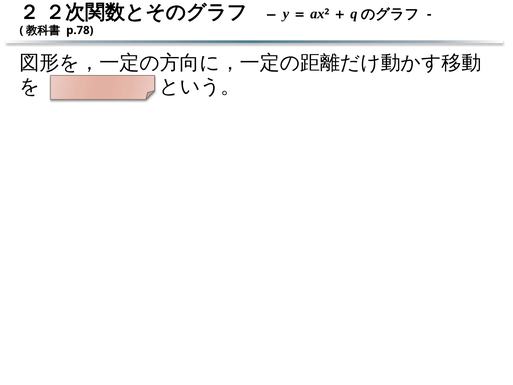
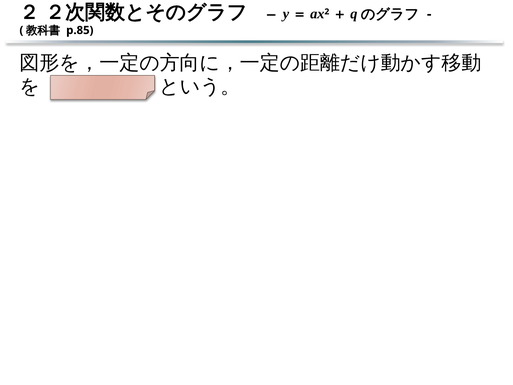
p.78: p.78 -> p.85
